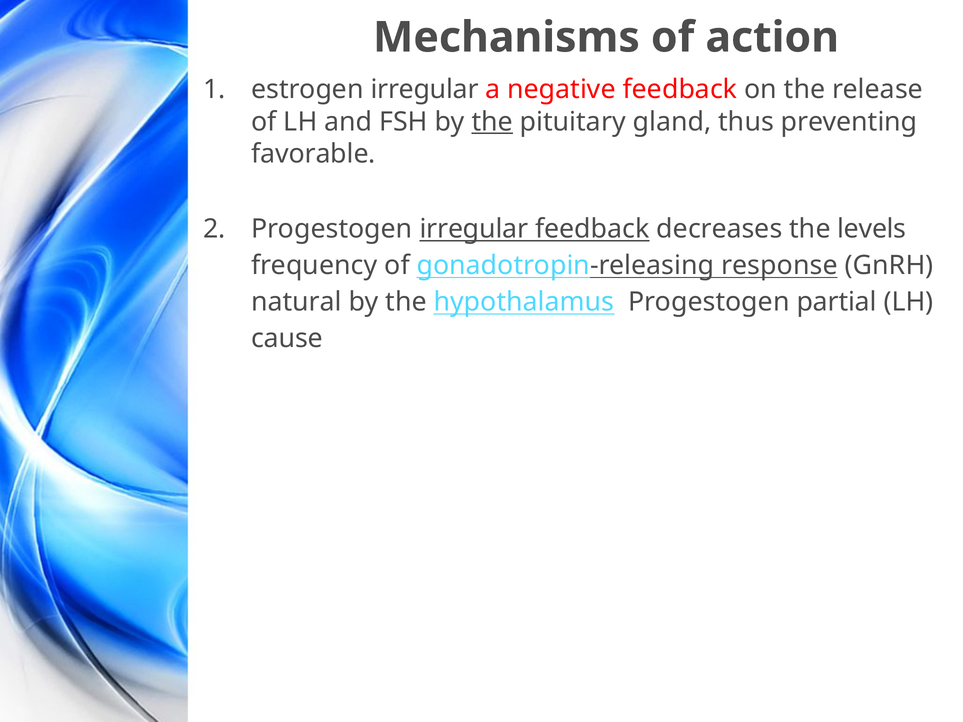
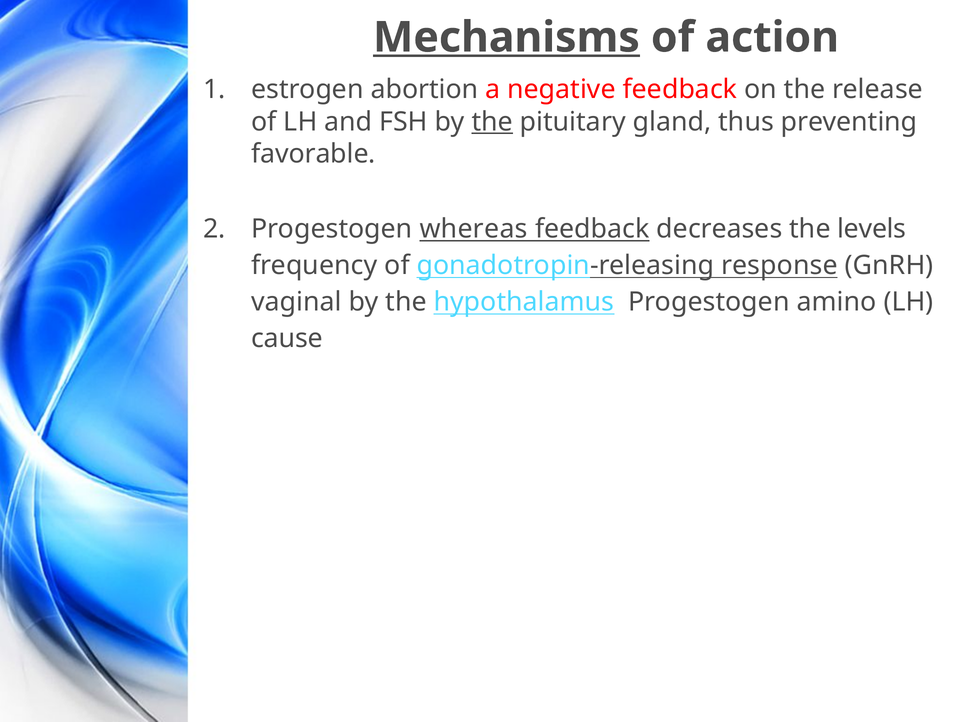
Mechanisms underline: none -> present
estrogen irregular: irregular -> abortion
Progestogen irregular: irregular -> whereas
natural: natural -> vaginal
partial: partial -> amino
